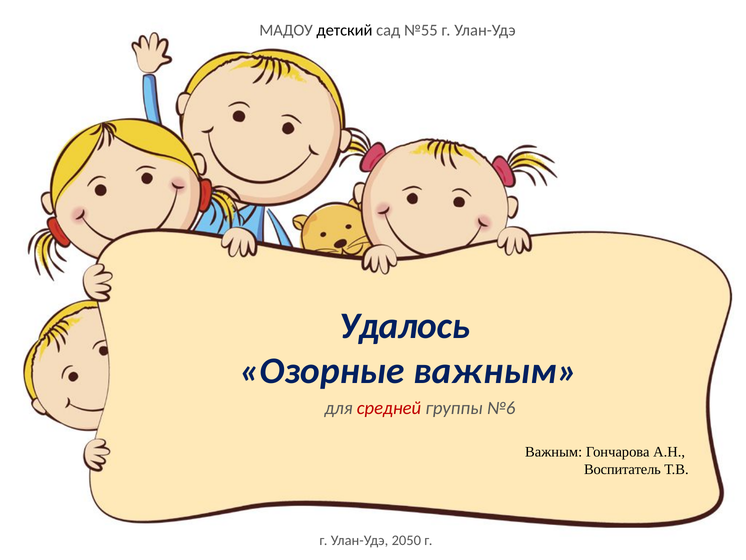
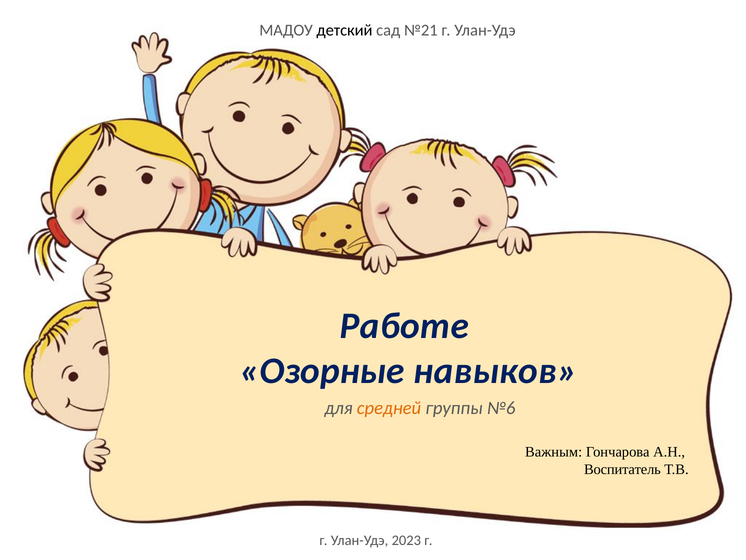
№55: №55 -> №21
Удалось: Удалось -> Работе
Озорные важным: важным -> навыков
средней colour: red -> orange
2050: 2050 -> 2023
